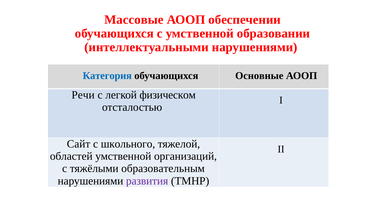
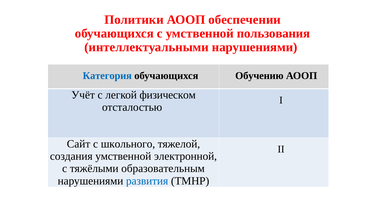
Массовые: Массовые -> Политики
образовании: образовании -> пользования
Основные: Основные -> Обучению
Речи: Речи -> Учёт
областей: областей -> создания
организаций: организаций -> электронной
развития colour: purple -> blue
